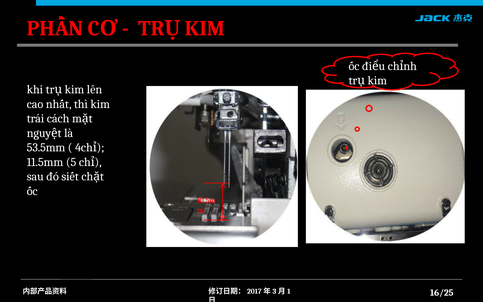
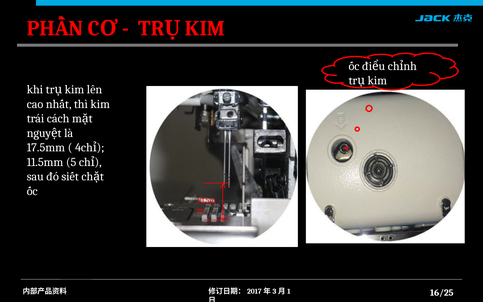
53.5mm: 53.5mm -> 17.5mm
